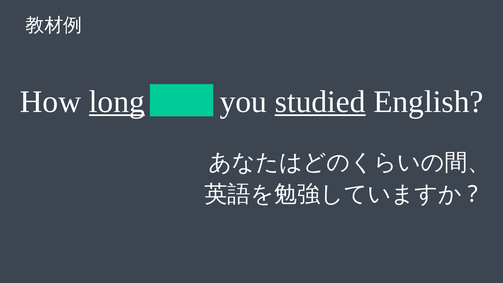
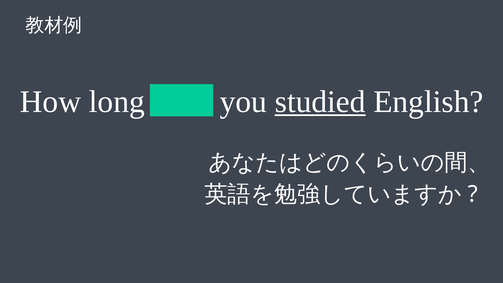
long underline: present -> none
